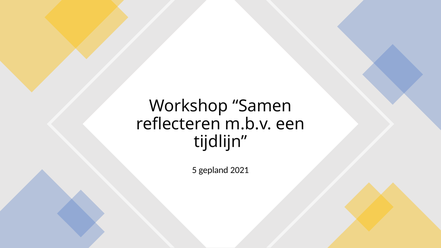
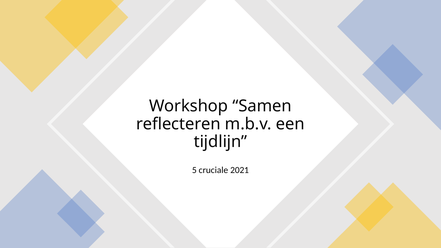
gepland: gepland -> cruciale
